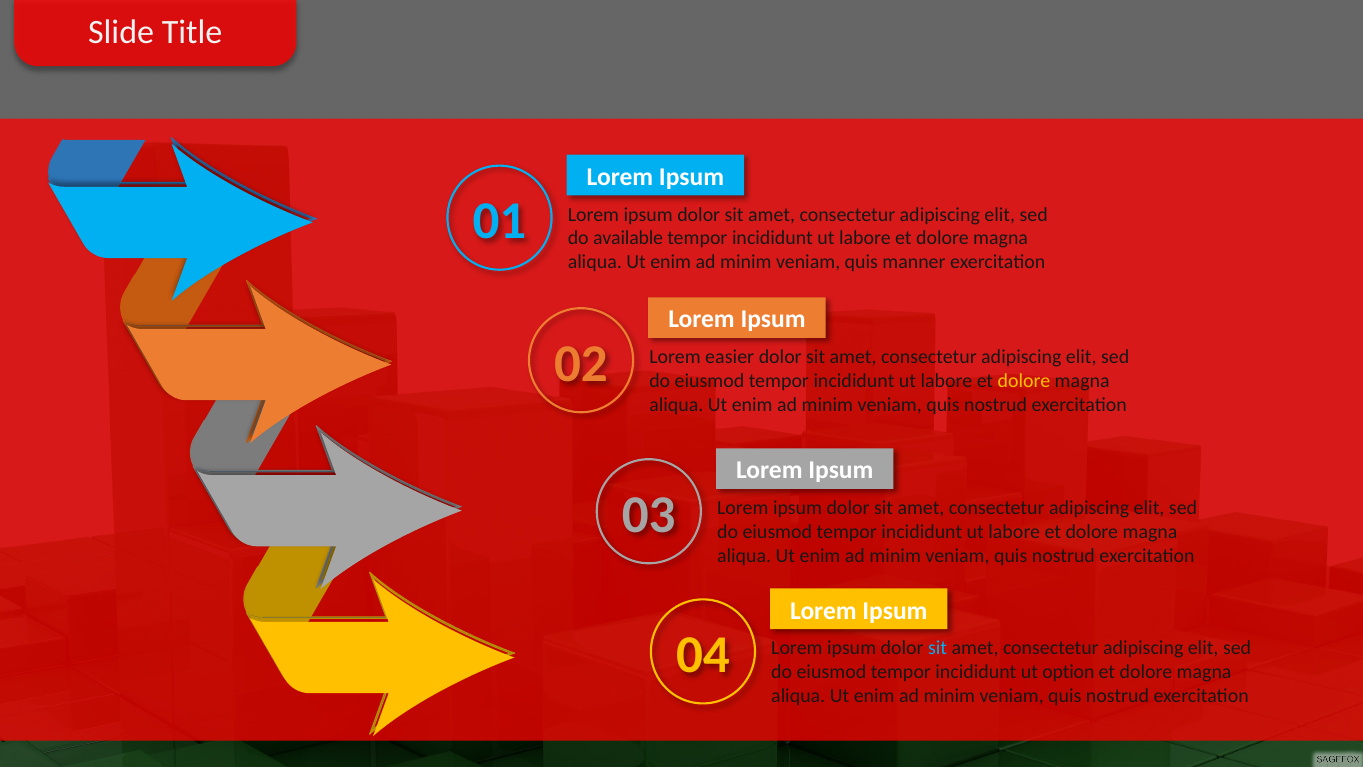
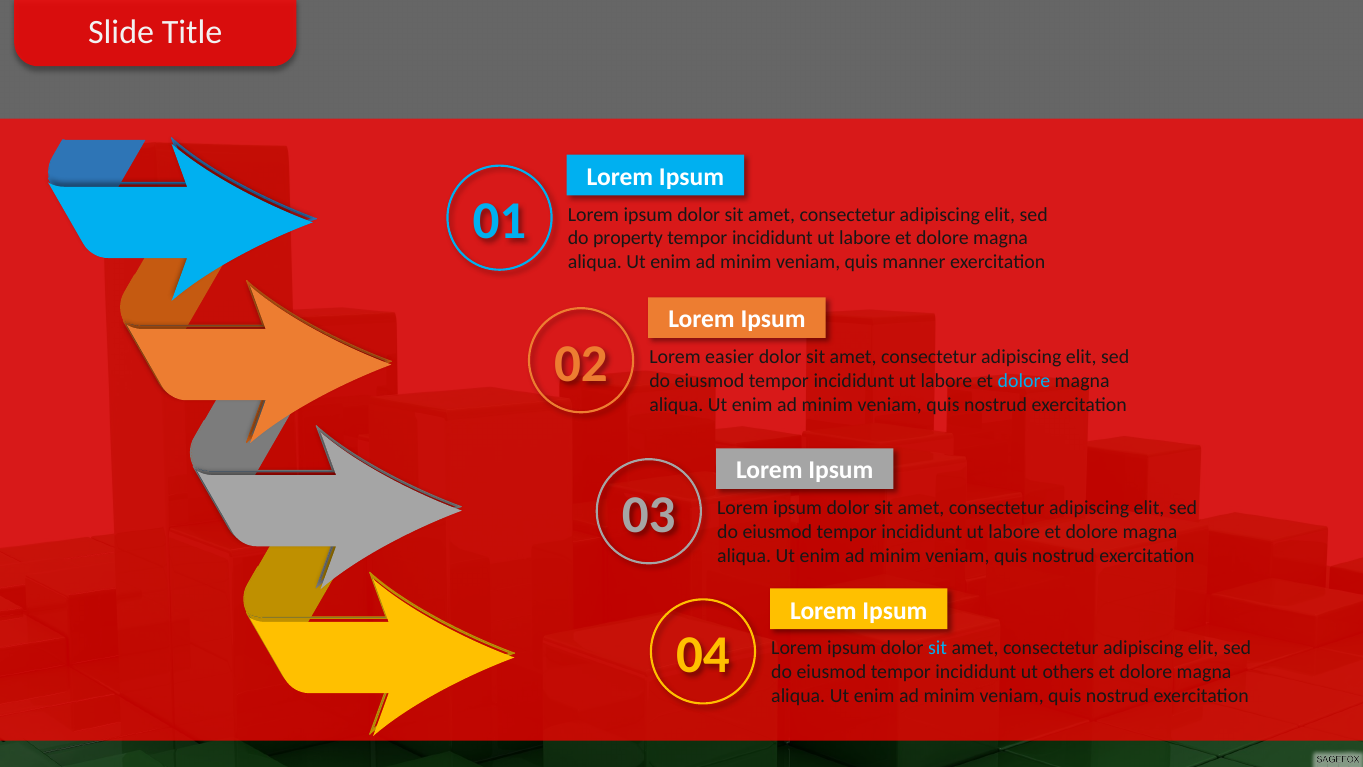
available: available -> property
dolore at (1024, 381) colour: yellow -> light blue
option: option -> others
